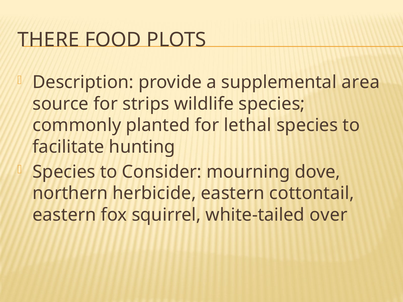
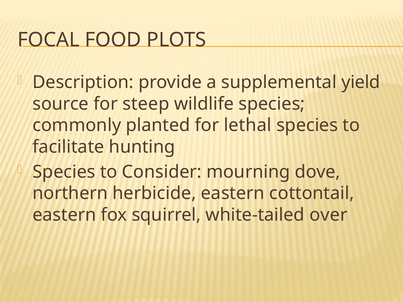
THERE: THERE -> FOCAL
area: area -> yield
strips: strips -> steep
